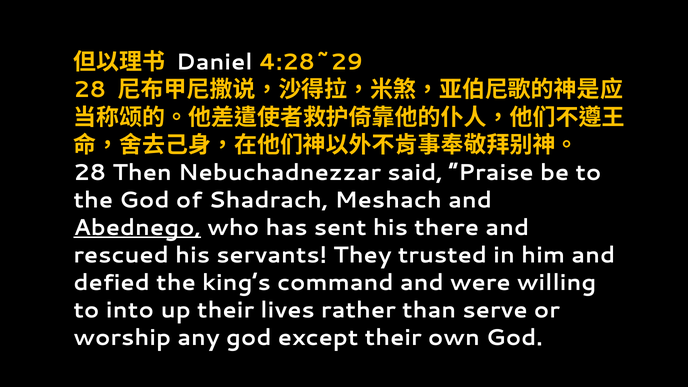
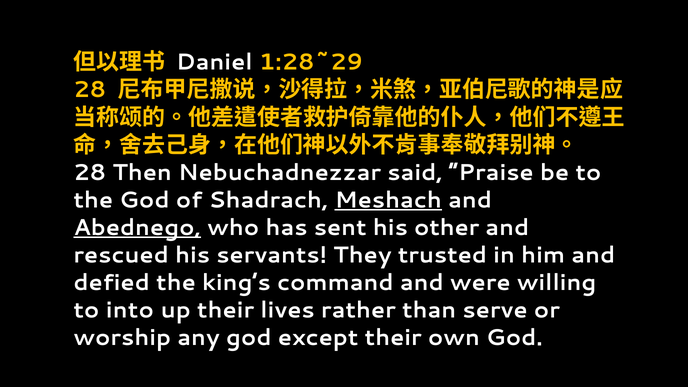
4:28~29: 4:28~29 -> 1:28~29
Meshach underline: none -> present
there: there -> other
